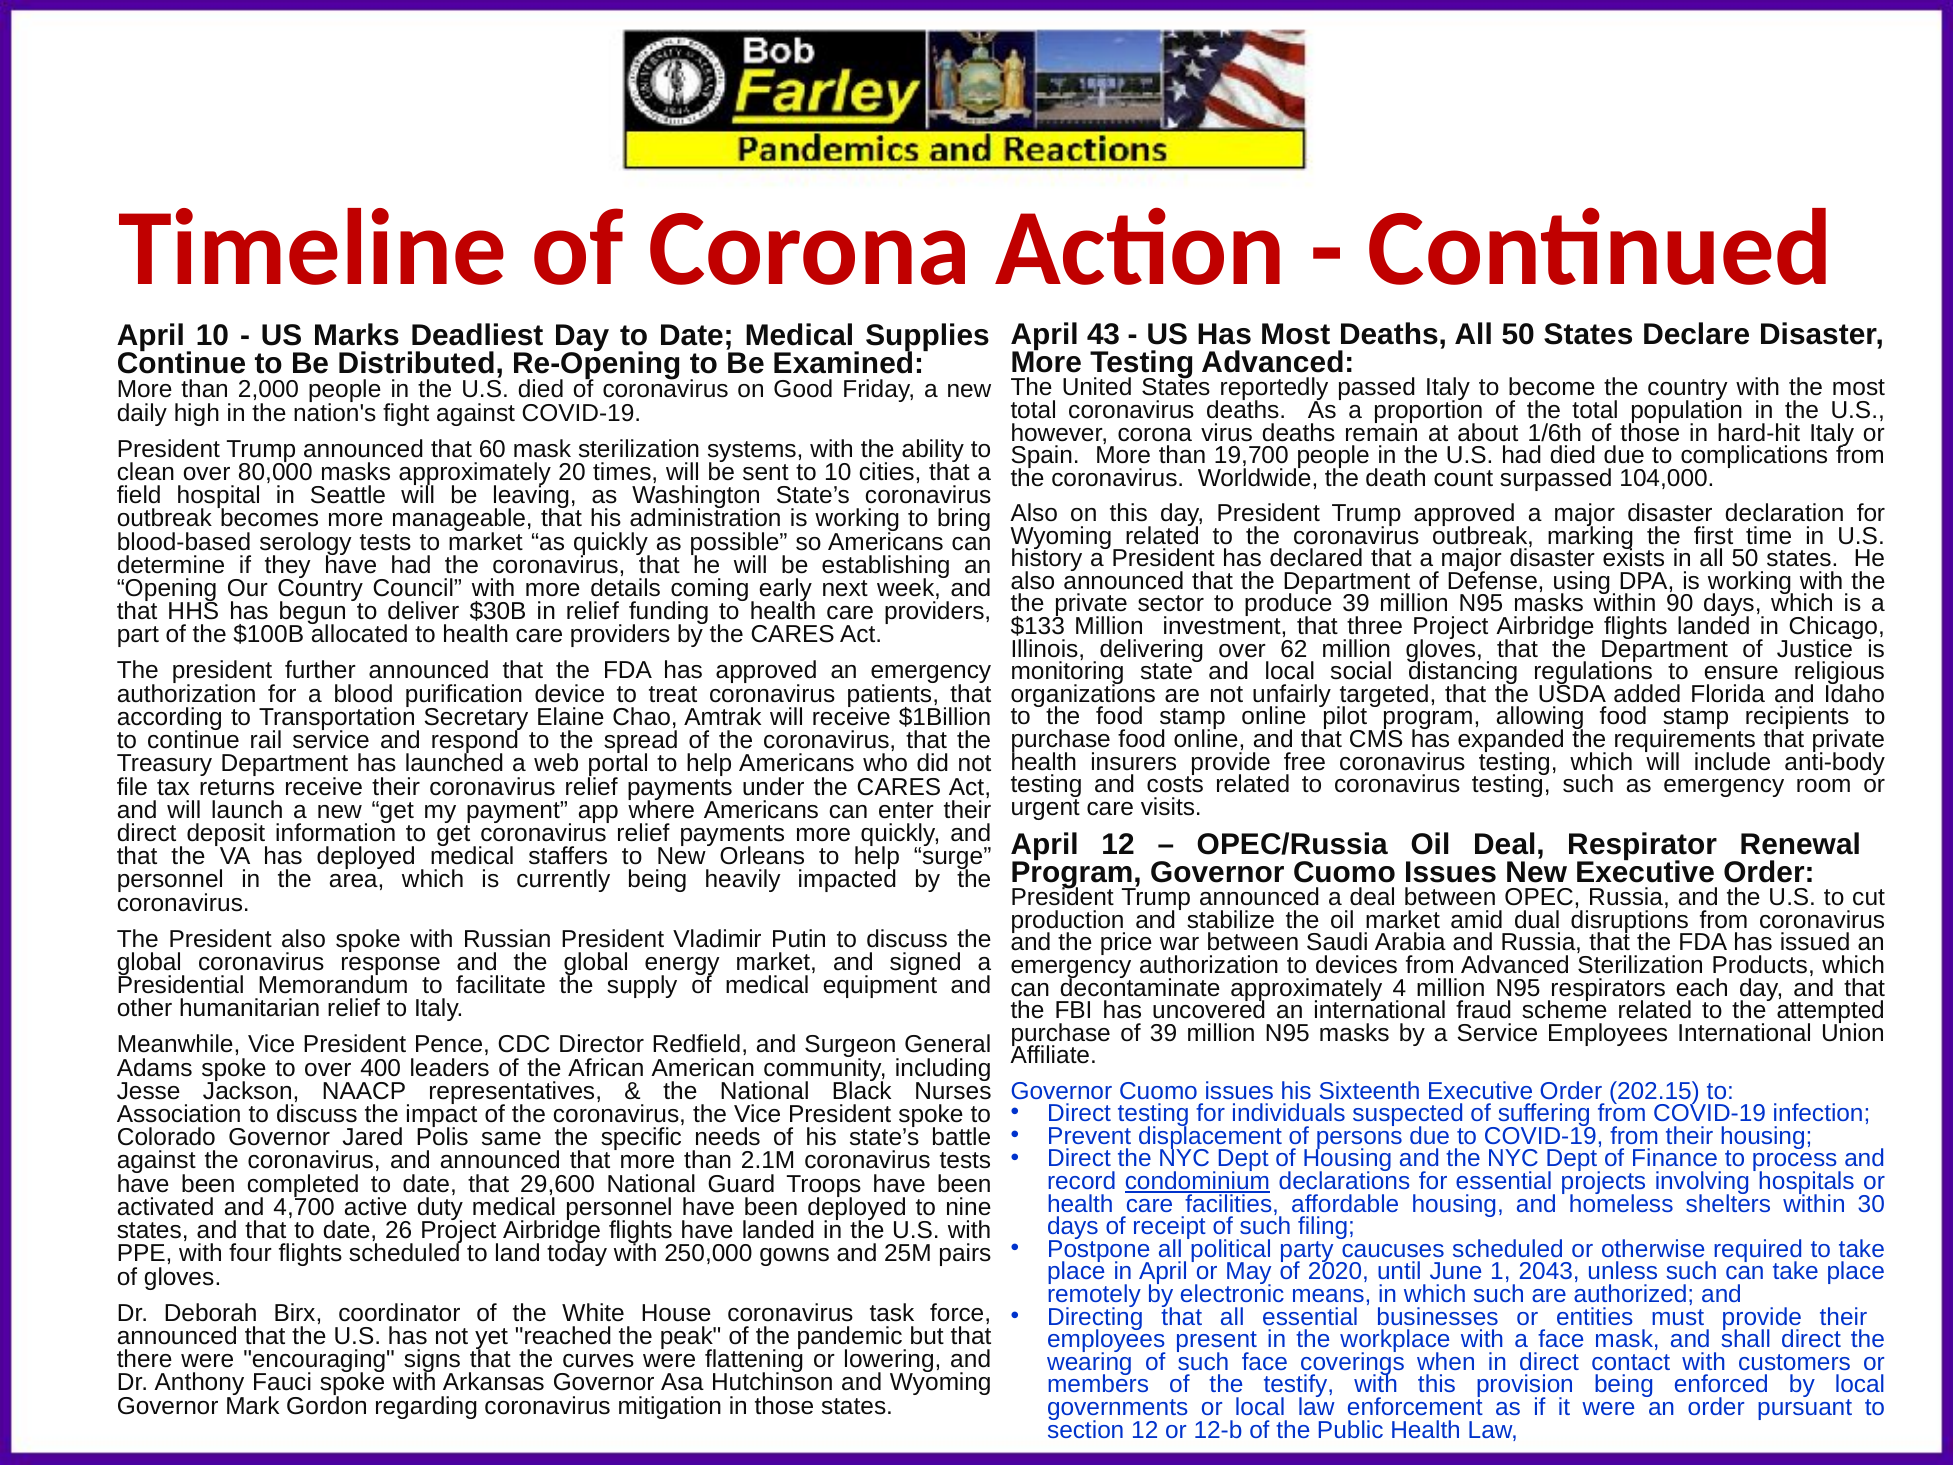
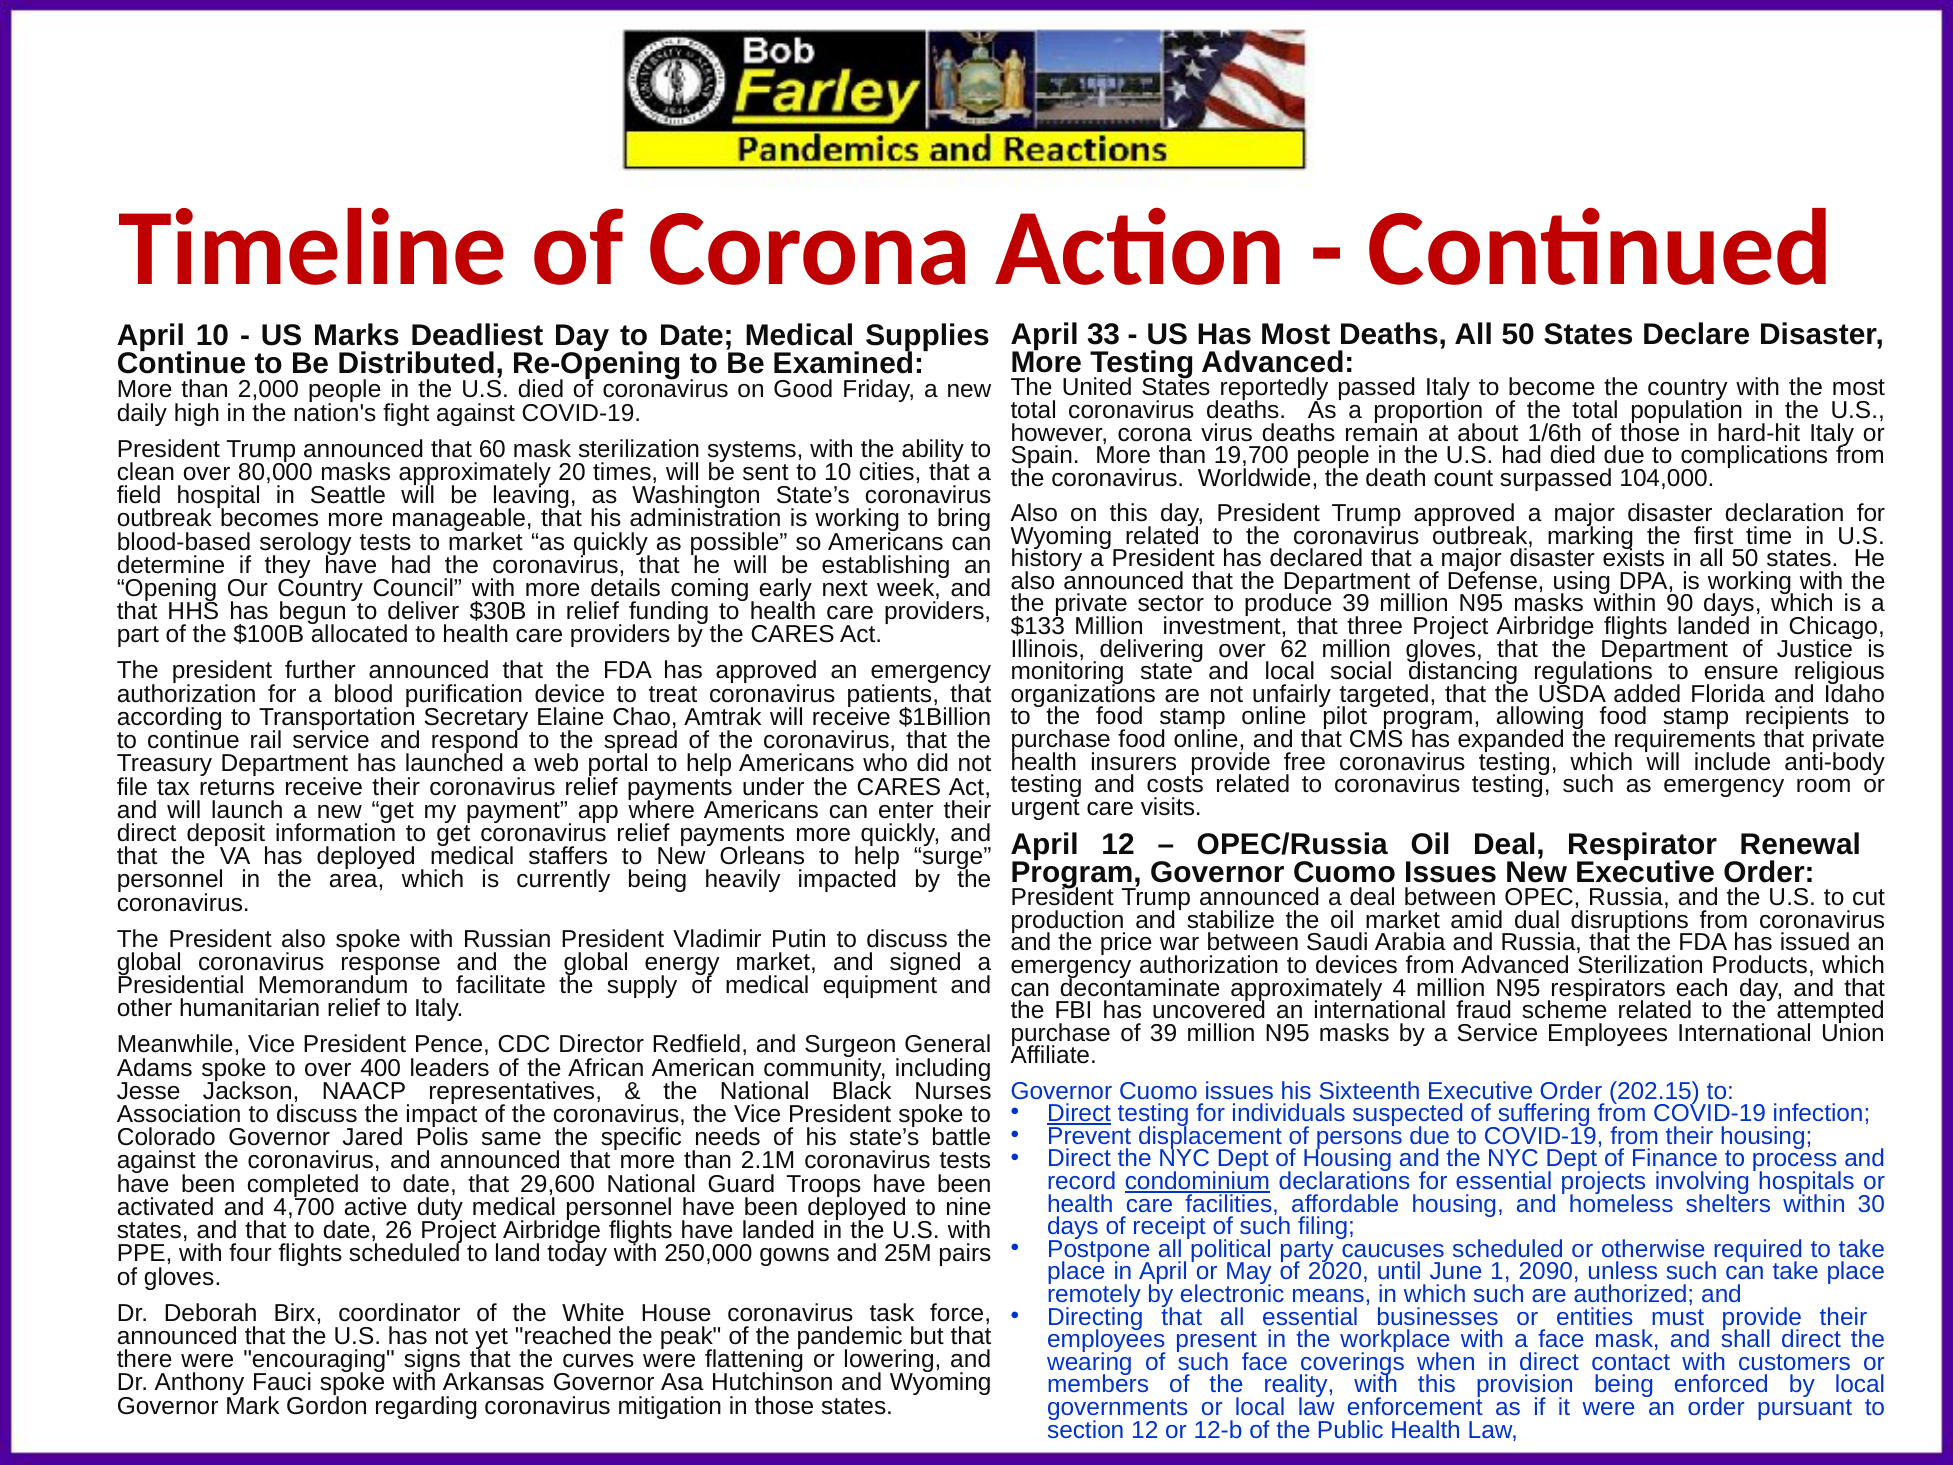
43: 43 -> 33
Direct at (1079, 1113) underline: none -> present
2043: 2043 -> 2090
testify: testify -> reality
